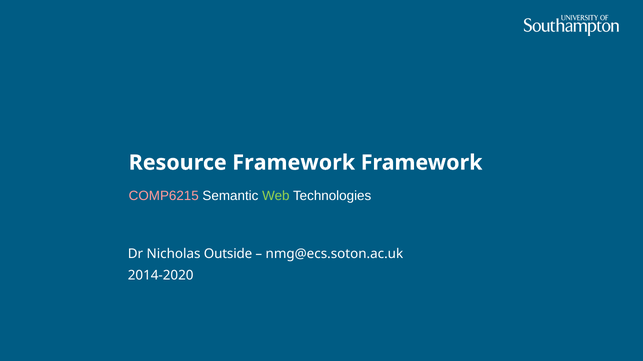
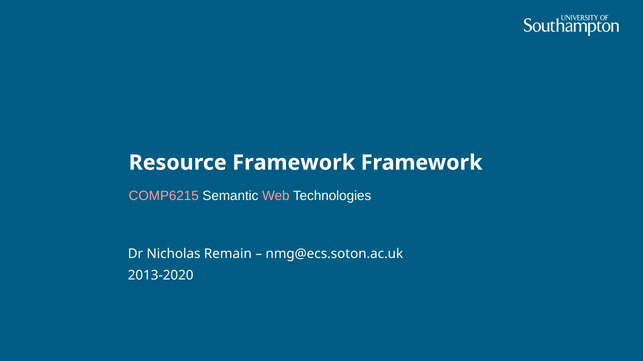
Web colour: light green -> pink
Outside: Outside -> Remain
2014-2020: 2014-2020 -> 2013-2020
